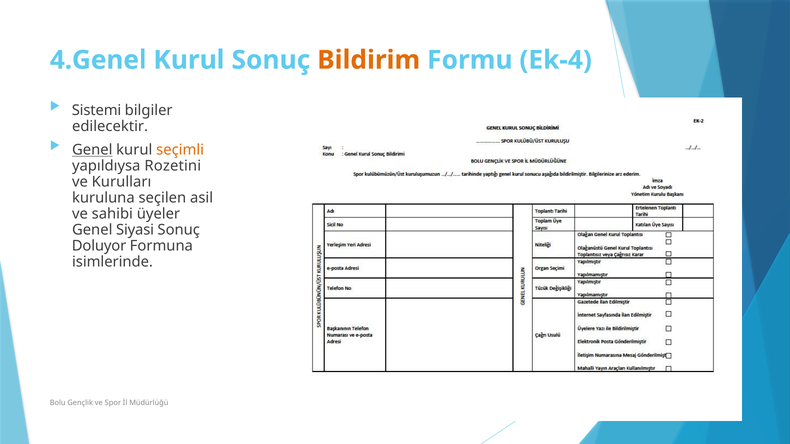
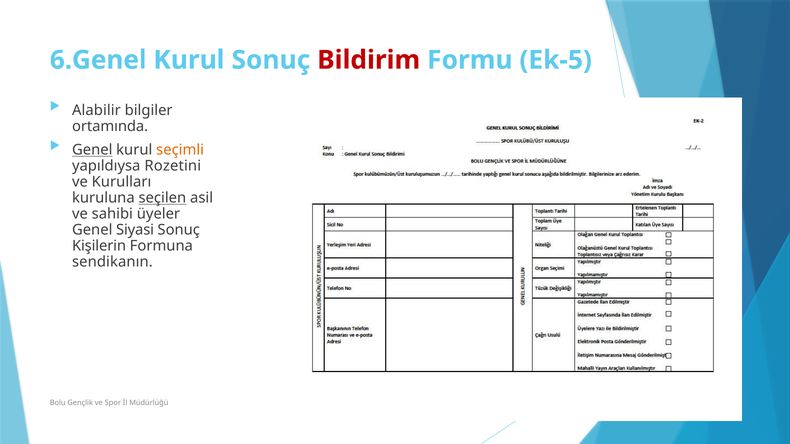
4.Genel: 4.Genel -> 6.Genel
Bildirim colour: orange -> red
Ek-4: Ek-4 -> Ek-5
Sistemi: Sistemi -> Alabilir
edilecektir: edilecektir -> ortamında
seçilen underline: none -> present
Doluyor: Doluyor -> Kişilerin
isimlerinde: isimlerinde -> sendikanın
